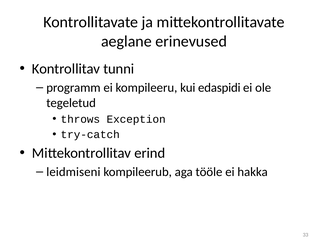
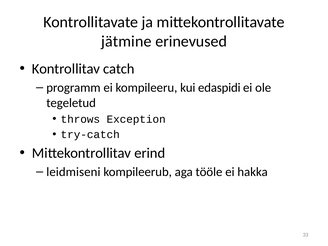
aeglane: aeglane -> jätmine
tunni: tunni -> catch
